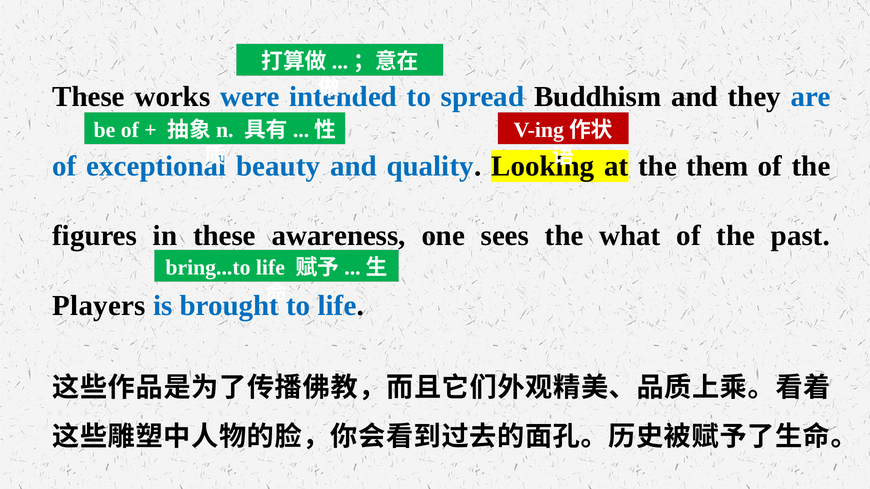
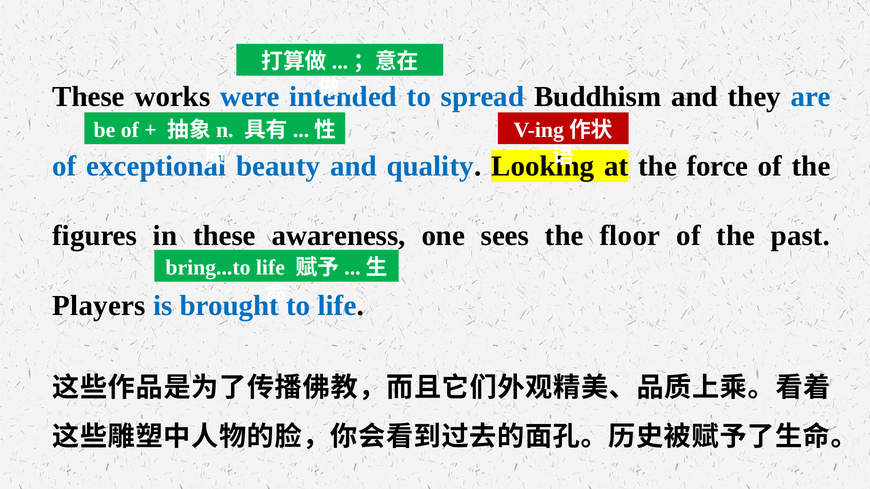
them: them -> force
what: what -> floor
